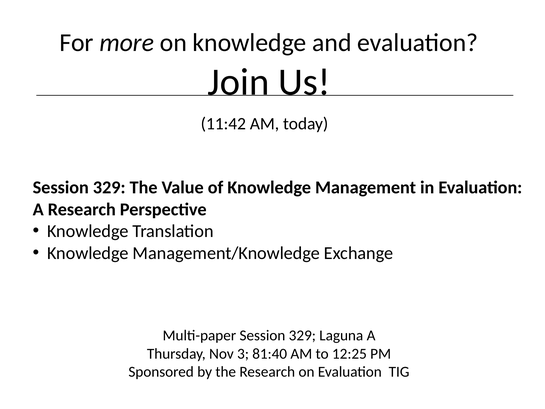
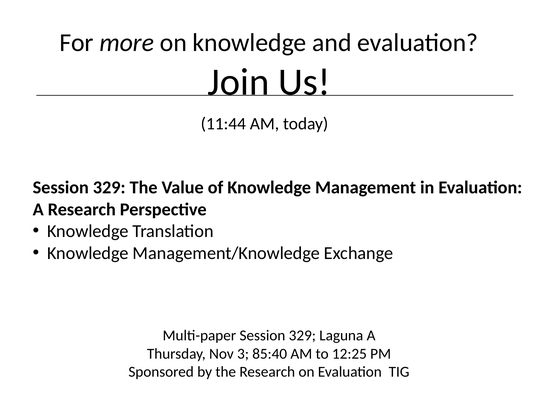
11:42: 11:42 -> 11:44
81:40: 81:40 -> 85:40
